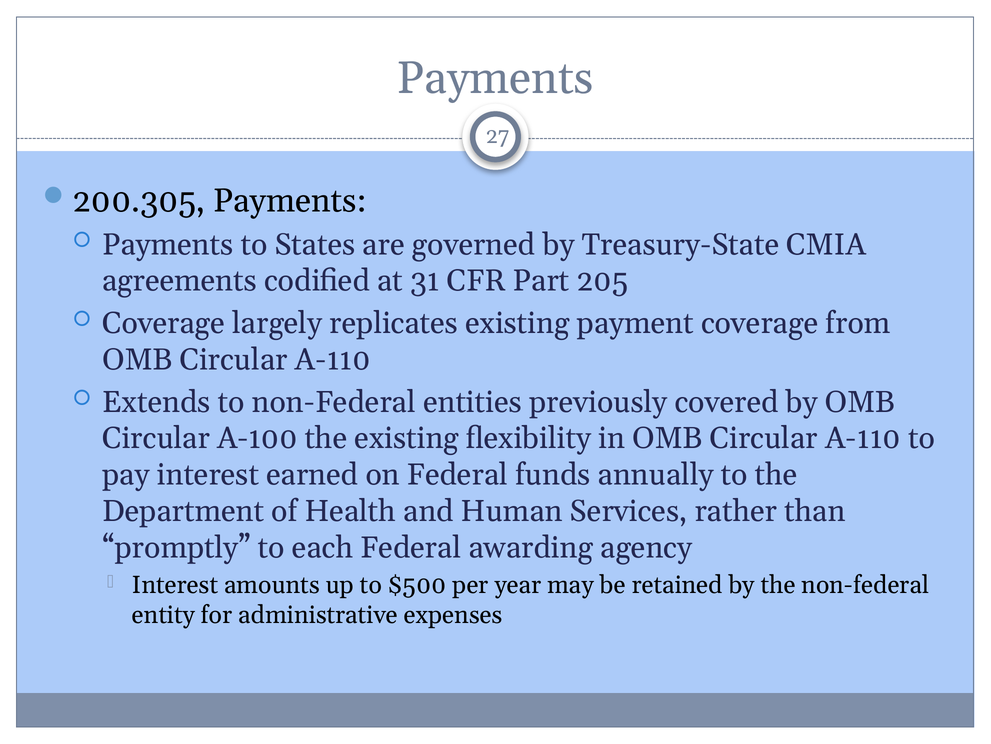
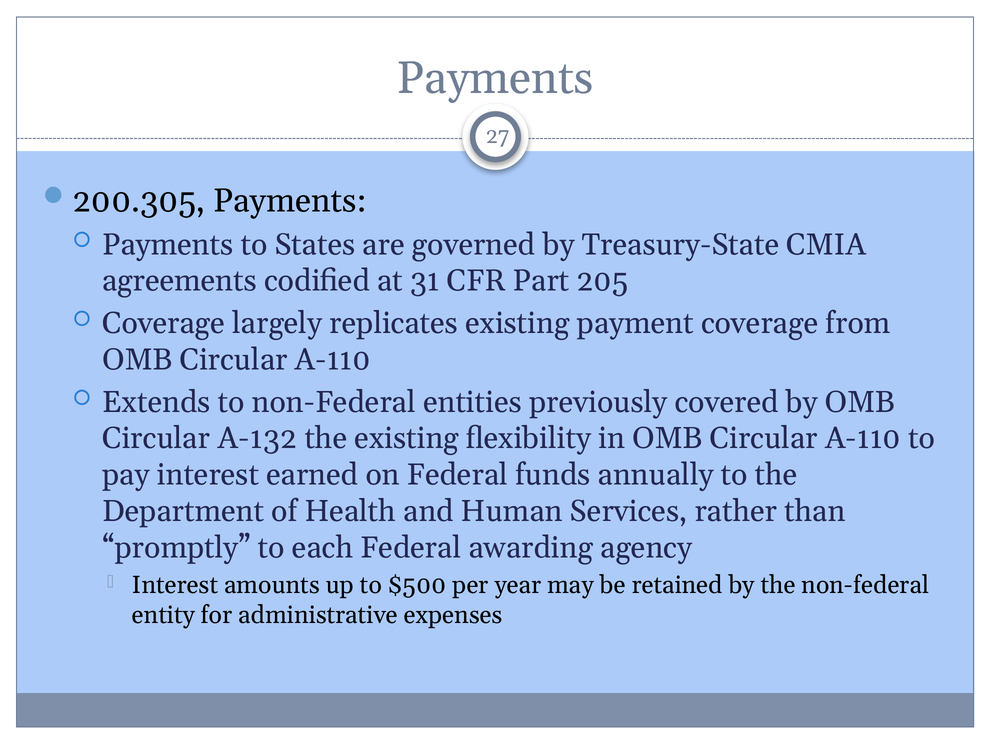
A-100: A-100 -> A-132
